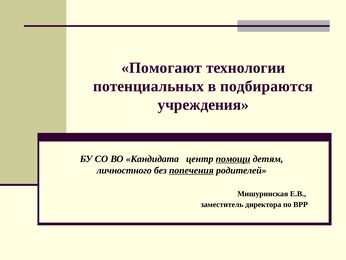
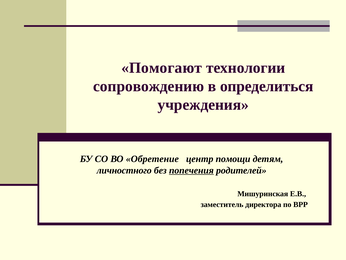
потенциальных: потенциальных -> сопровождению
подбираются: подбираются -> определиться
Кандидата: Кандидата -> Обретение
помощи underline: present -> none
